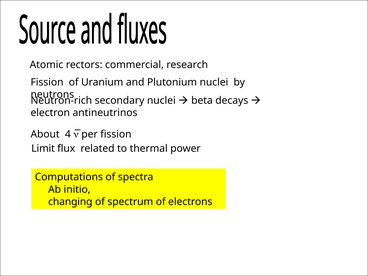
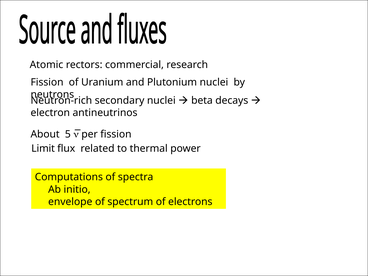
4: 4 -> 5
changing: changing -> envelope
